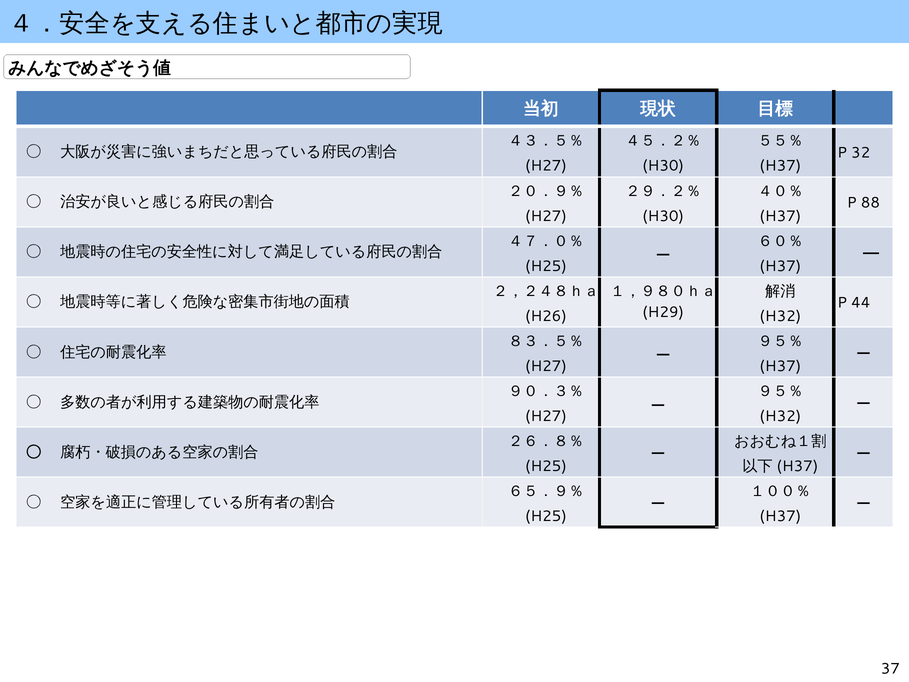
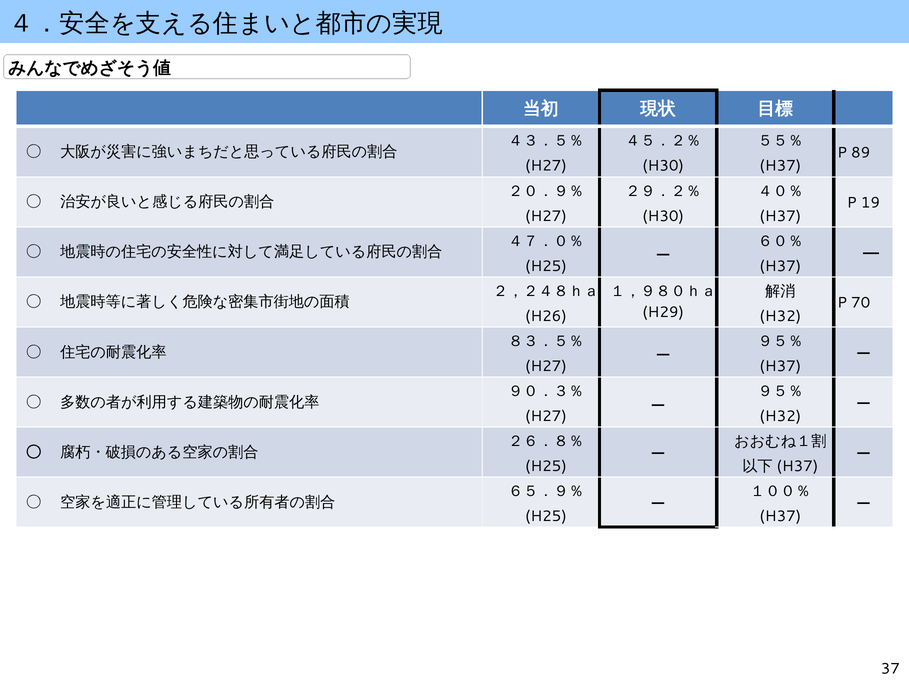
32: 32 -> 89
88: 88 -> 19
44: 44 -> 70
